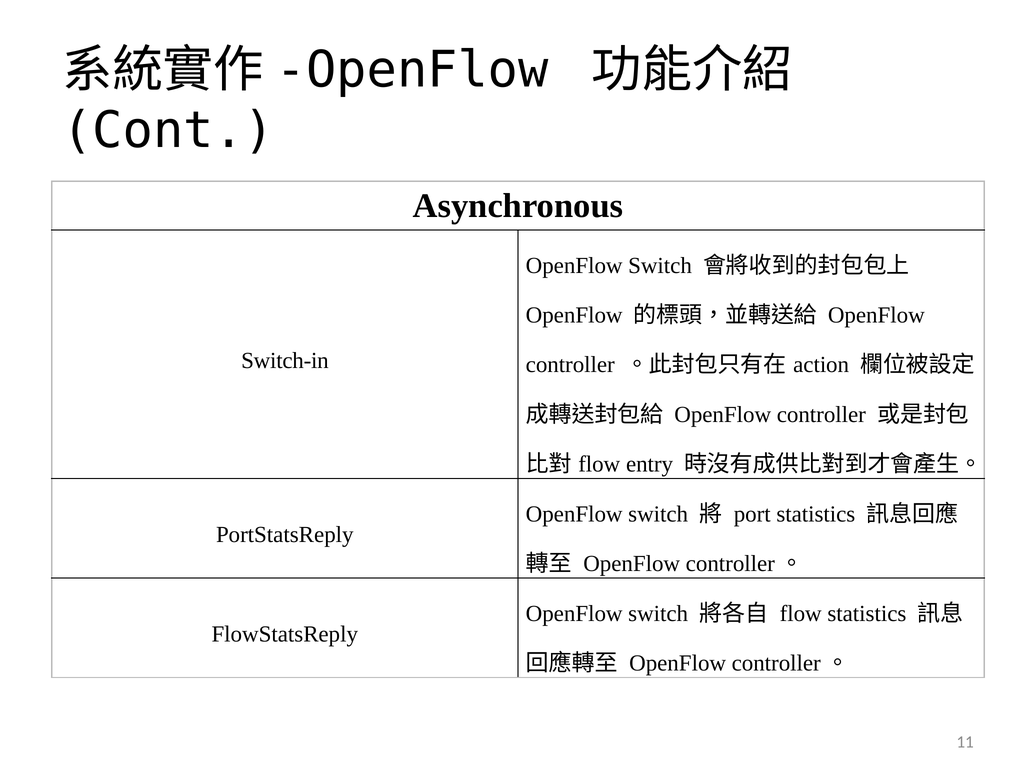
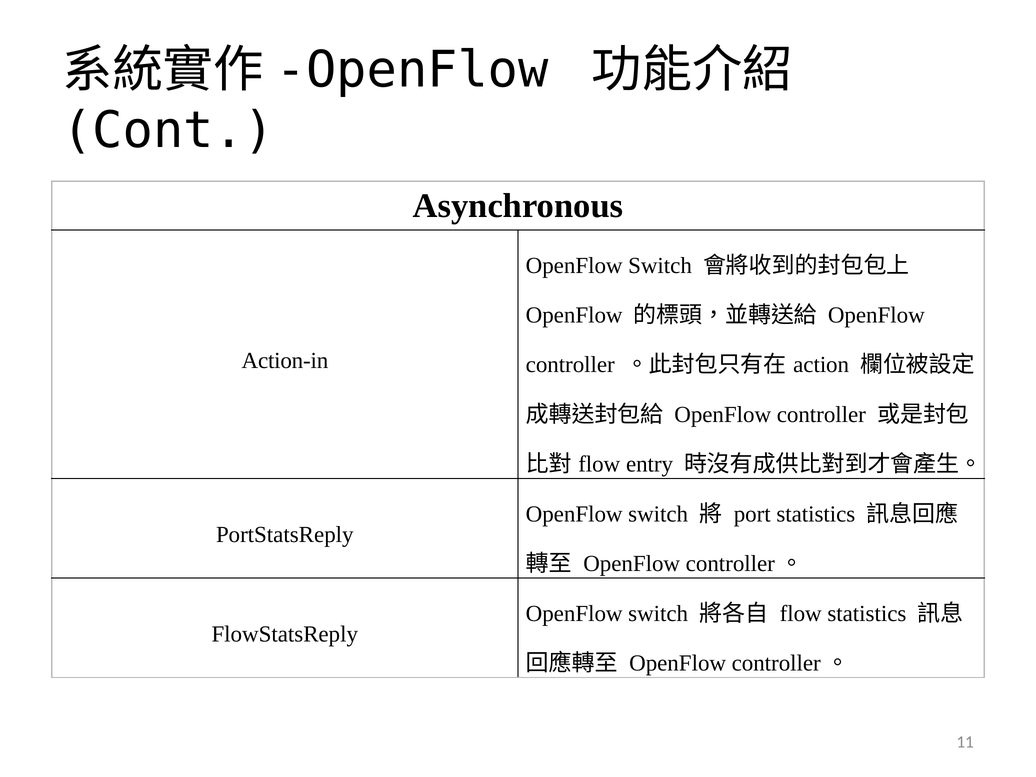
Switch-in: Switch-in -> Action-in
